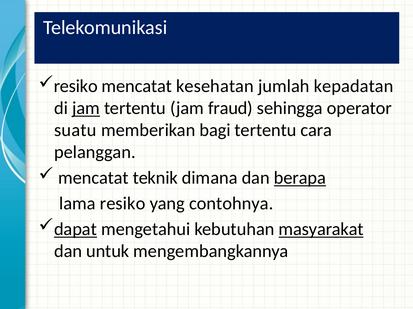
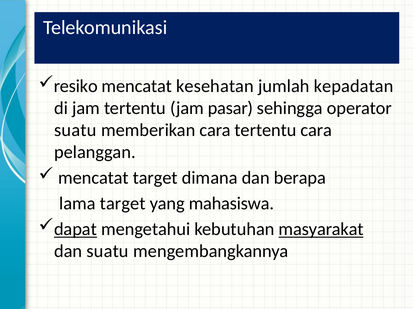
jam at (86, 109) underline: present -> none
fraud: fraud -> pasar
memberikan bagi: bagi -> cara
mencatat teknik: teknik -> target
berapa underline: present -> none
lama resiko: resiko -> target
contohnya: contohnya -> mahasiswa
dan untuk: untuk -> suatu
